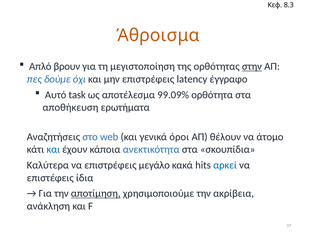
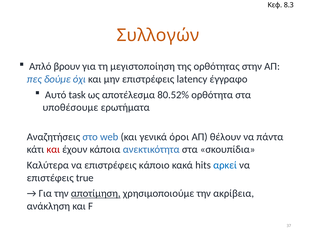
Άθροισμα: Άθροισμα -> Συλλογών
στην underline: present -> none
99.09%: 99.09% -> 80.52%
αποθήκευση: αποθήκευση -> υποθέσουμε
άτομο: άτομο -> πάντα
και at (53, 149) colour: blue -> red
μεγάλο: μεγάλο -> κάποιο
ίδια: ίδια -> true
